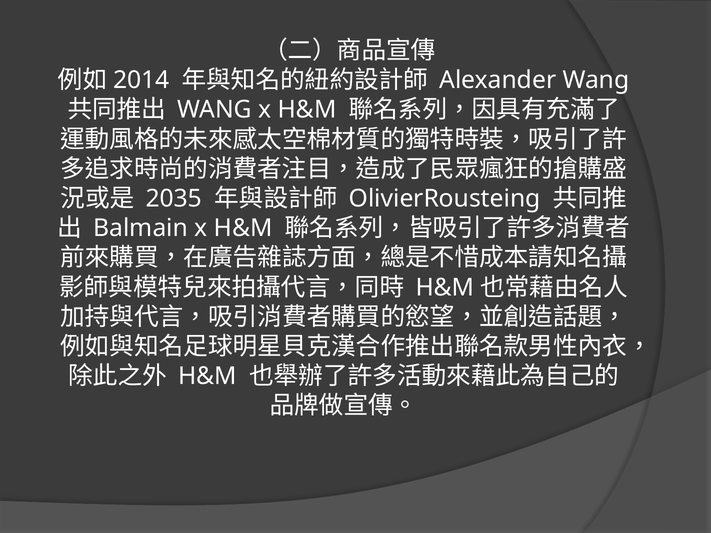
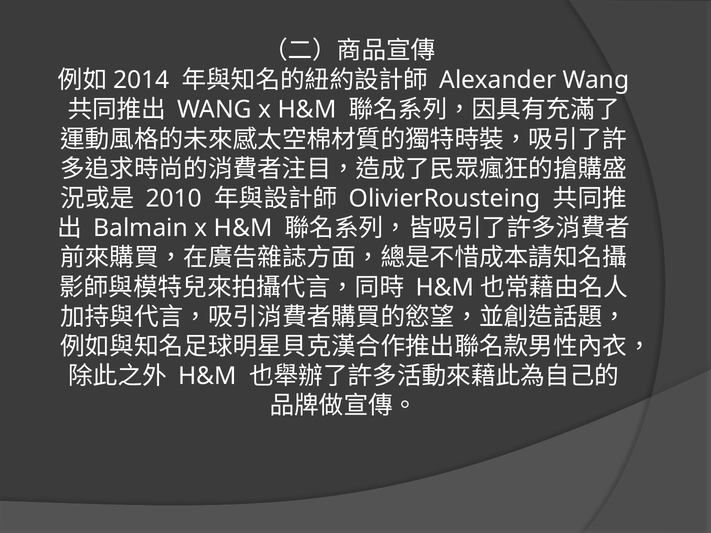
2035: 2035 -> 2010
